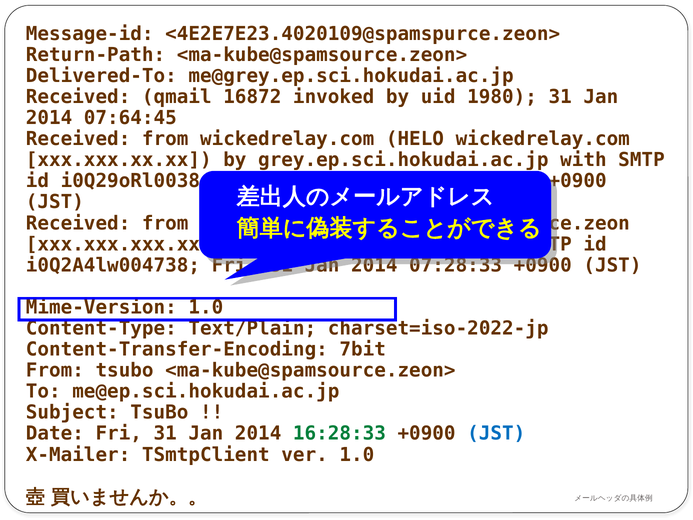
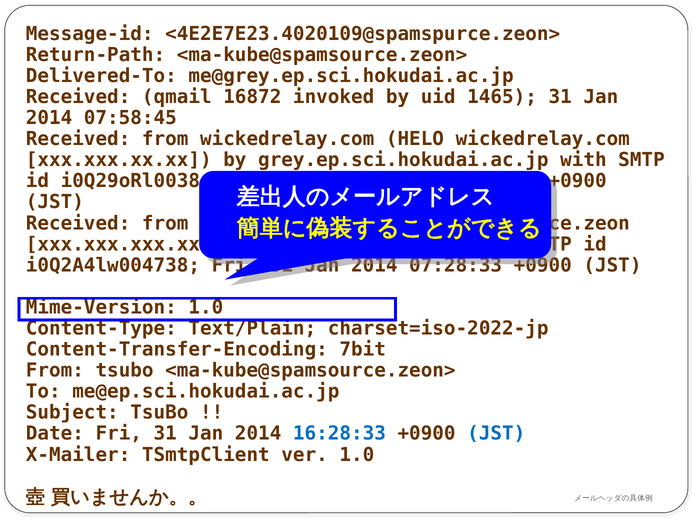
1980: 1980 -> 1465
07:64:45: 07:64:45 -> 07:58:45
16:28:33 colour: green -> blue
